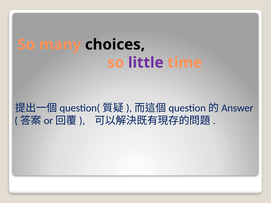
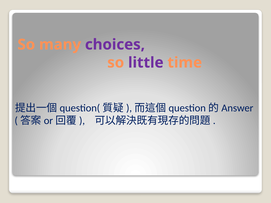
choices colour: black -> purple
